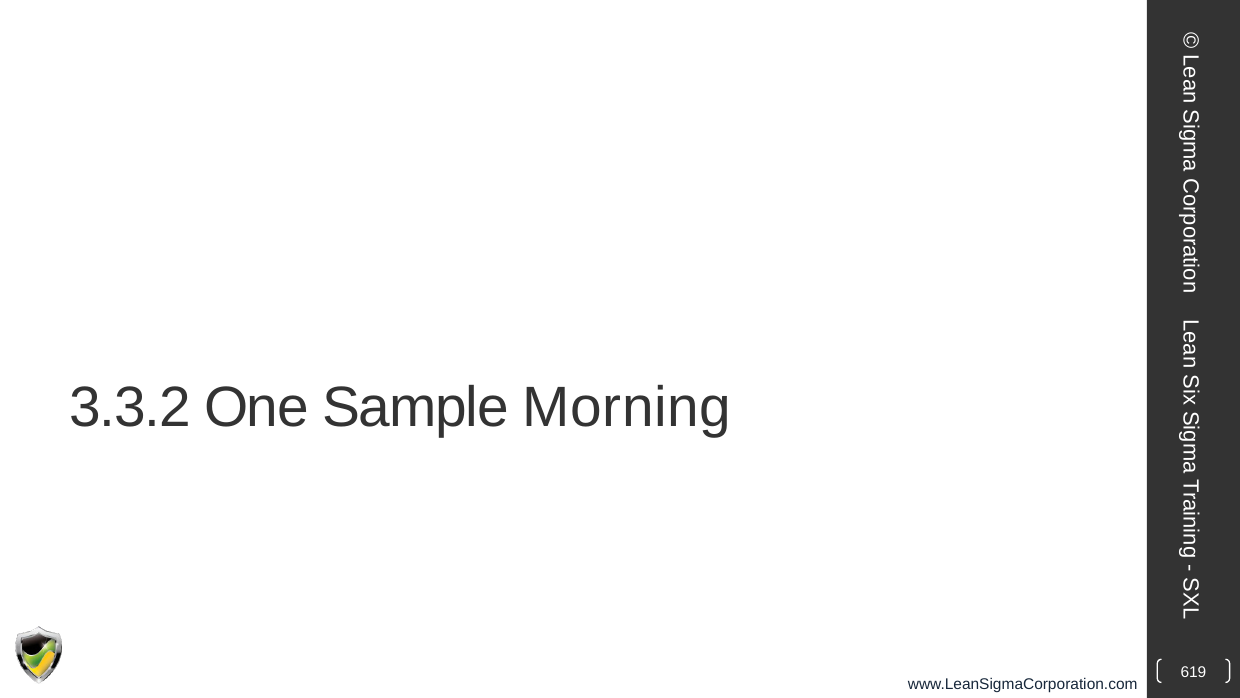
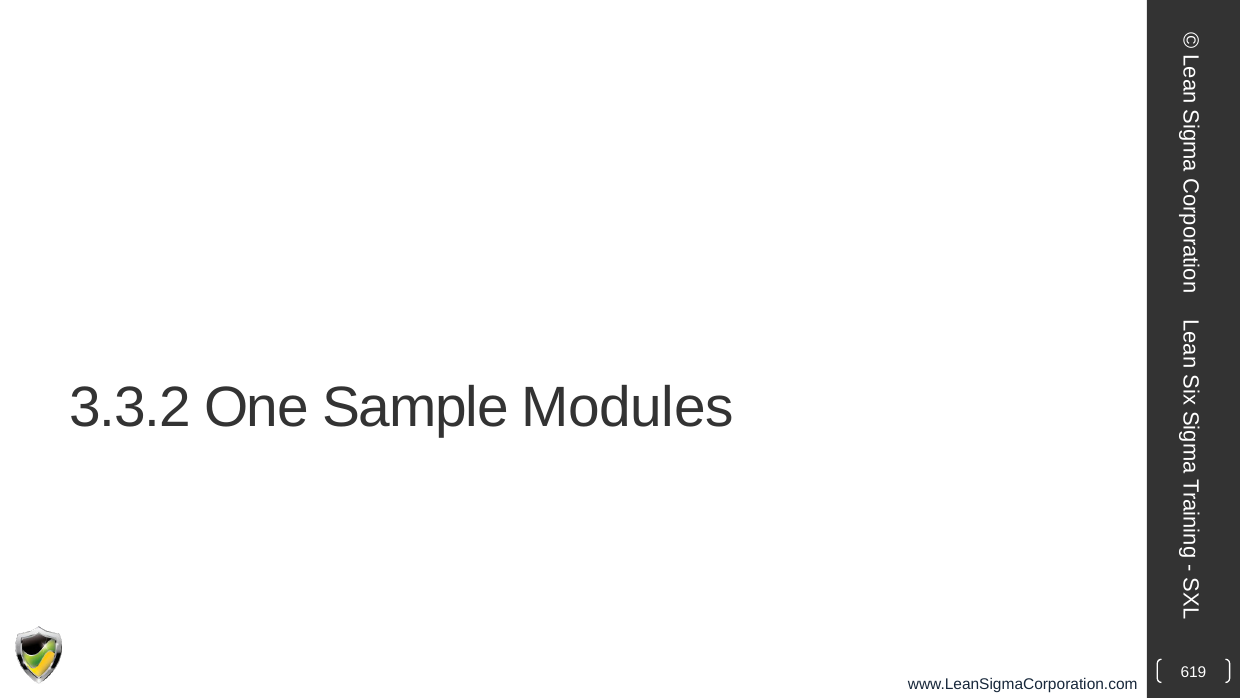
Morning: Morning -> Modules
